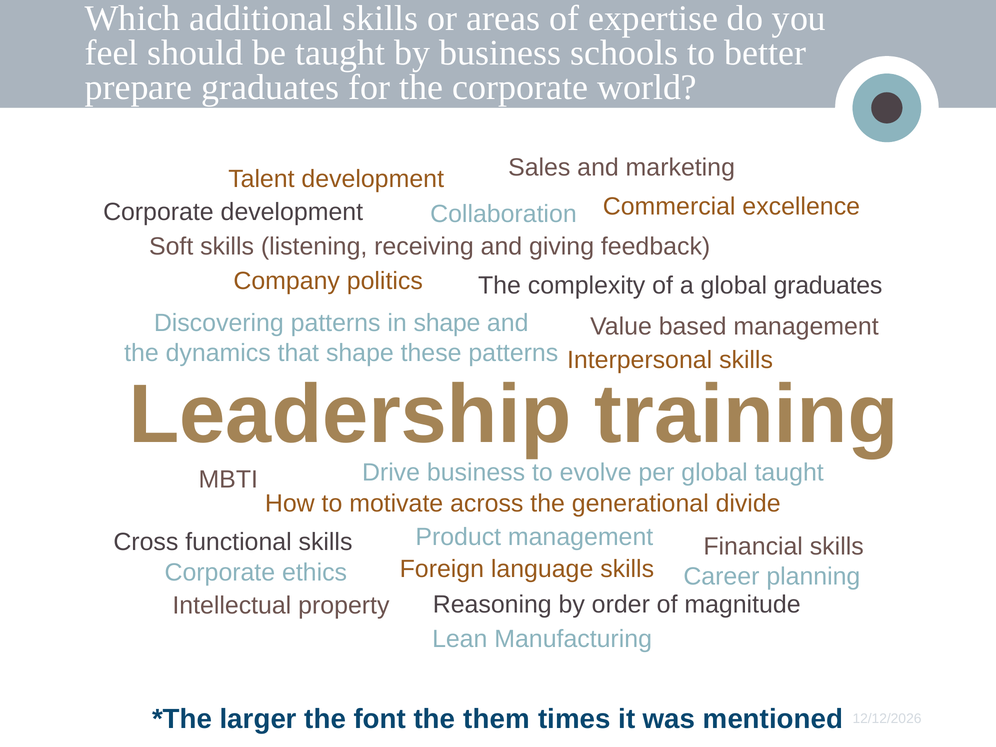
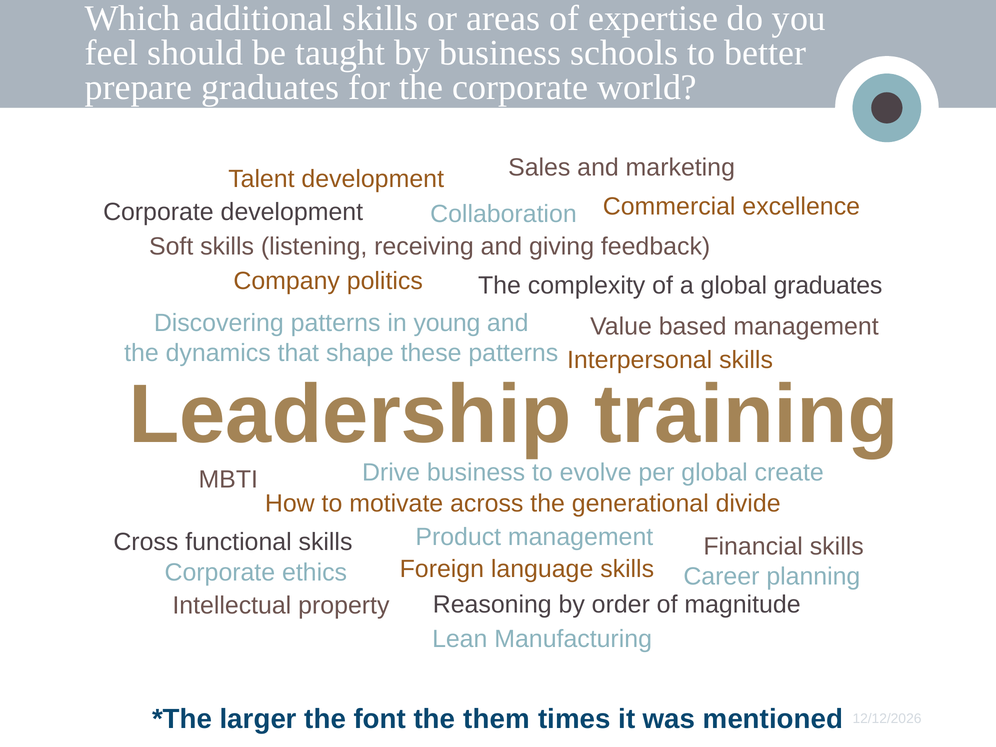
in shape: shape -> young
global taught: taught -> create
